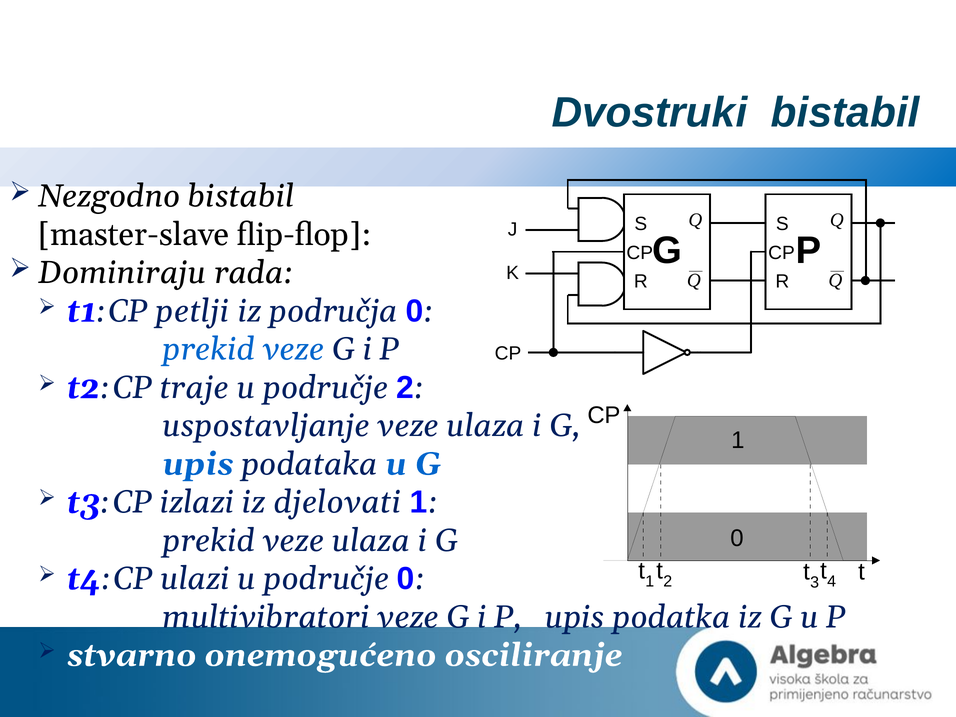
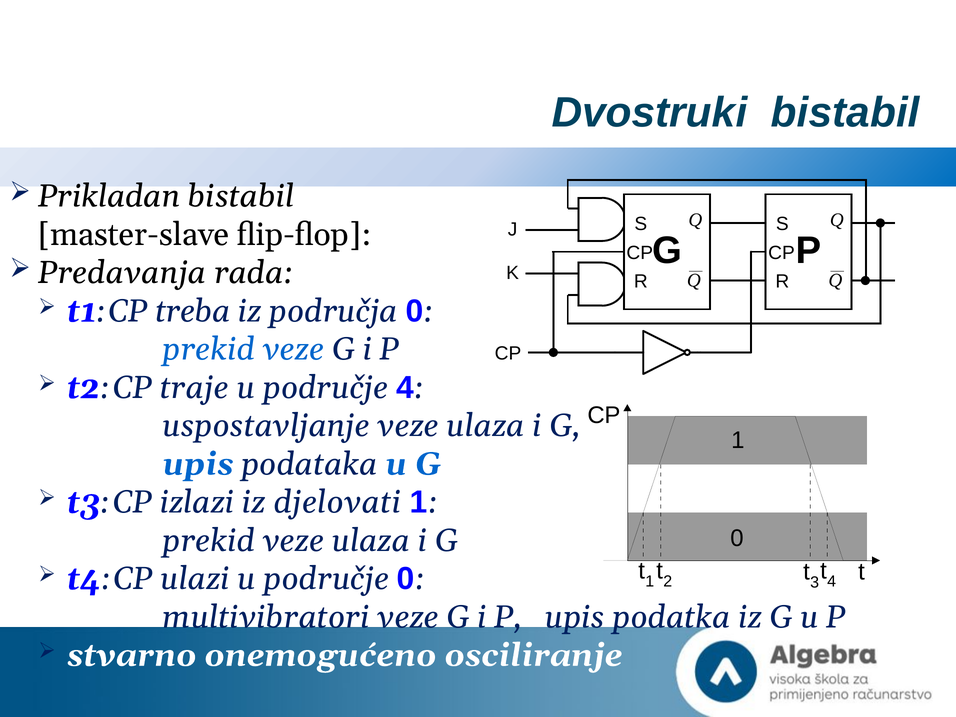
Nezgodno: Nezgodno -> Prikladan
Dominiraju: Dominiraju -> Predavanja
petlji: petlji -> treba
područje 2: 2 -> 4
